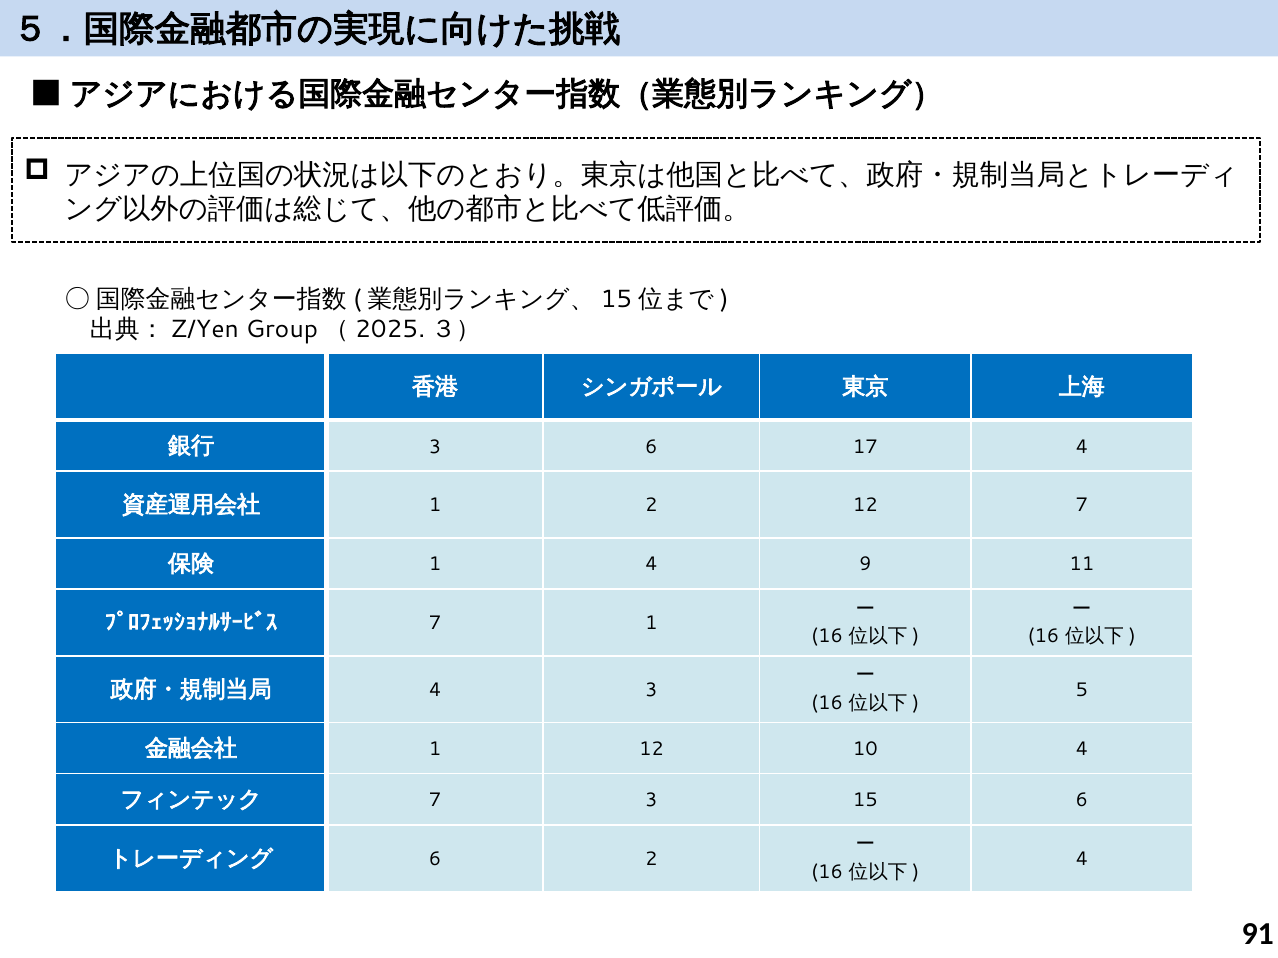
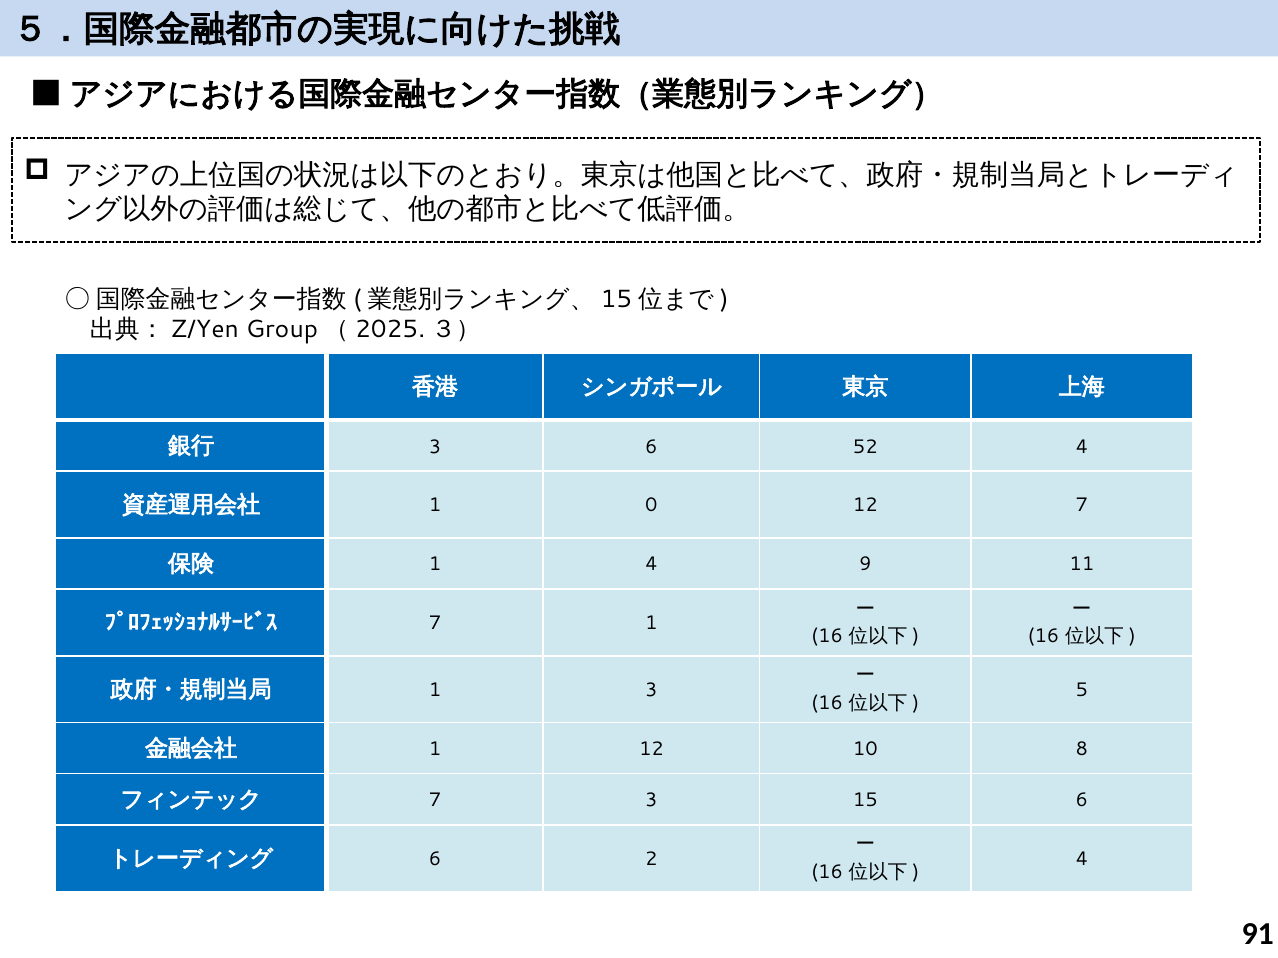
17: 17 -> 52
1 2: 2 -> 0
4 at (435, 691): 4 -> 1
10 4: 4 -> 8
